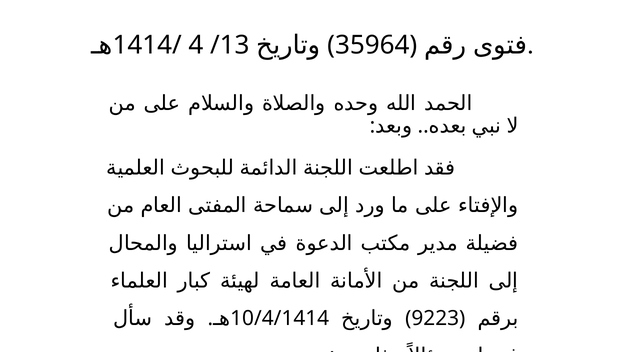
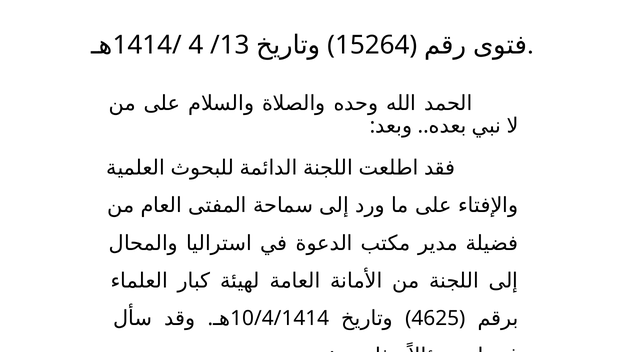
35964: 35964 -> 15264
9223: 9223 -> 4625
